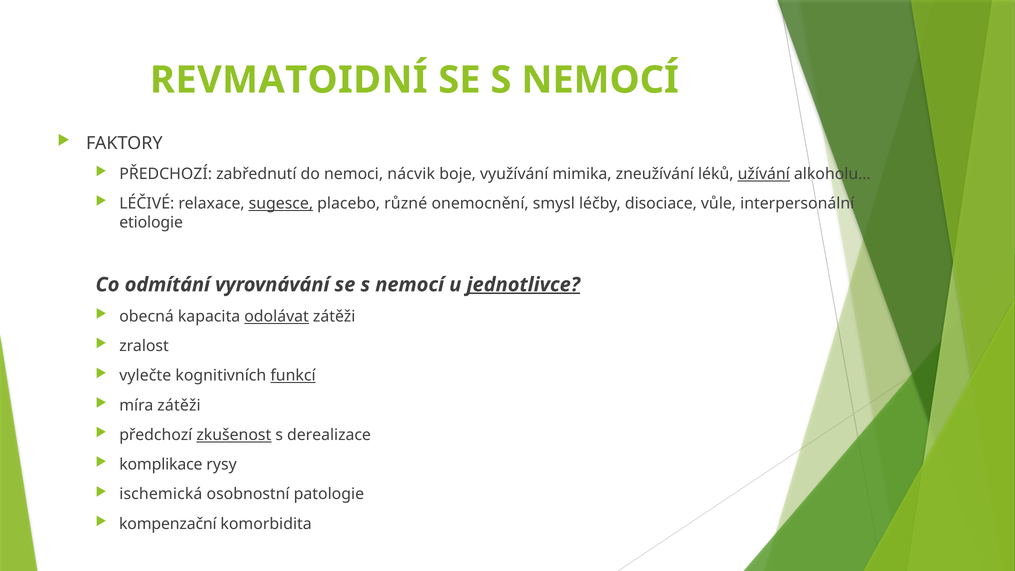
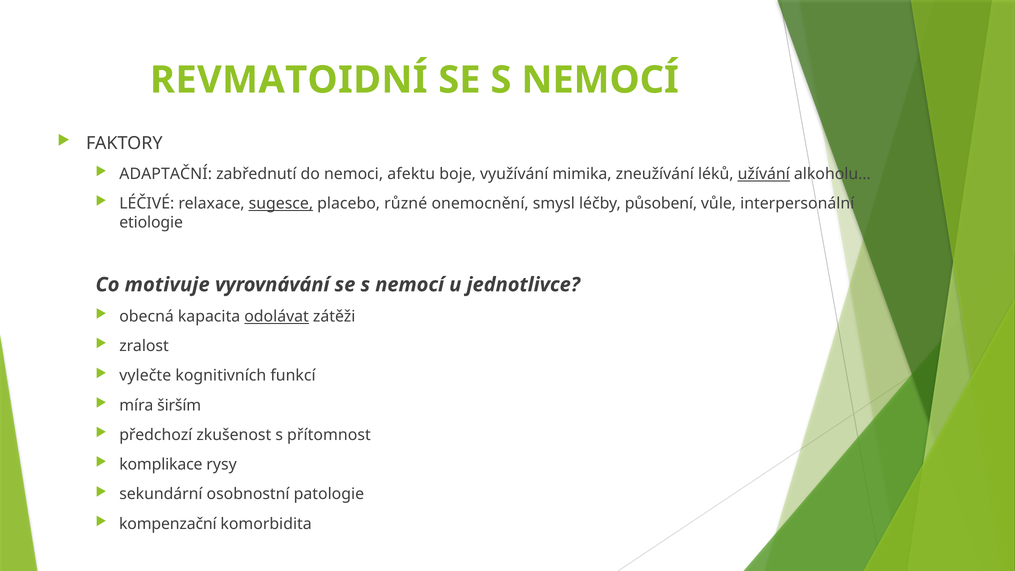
PŘEDCHOZÍ at (166, 174): PŘEDCHOZÍ -> ADAPTAČNÍ
nácvik: nácvik -> afektu
disociace: disociace -> působení
odmítání: odmítání -> motivuje
jednotlivce underline: present -> none
funkcí underline: present -> none
míra zátěži: zátěži -> širším
zkušenost underline: present -> none
derealizace: derealizace -> přítomnost
ischemická: ischemická -> sekundární
